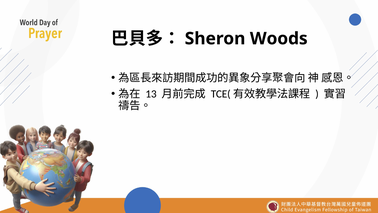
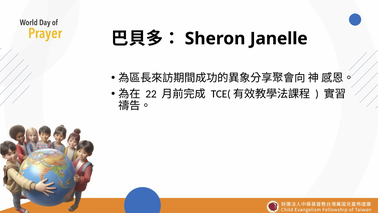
Woods: Woods -> Janelle
13: 13 -> 22
